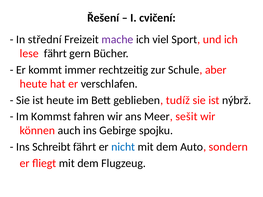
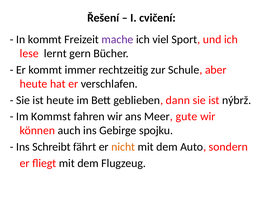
In střední: střední -> kommt
lese fährt: fährt -> lernt
tudíž: tudíž -> dann
sešit: sešit -> gute
nicht colour: blue -> orange
